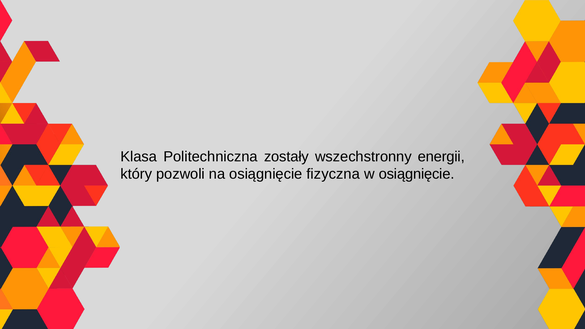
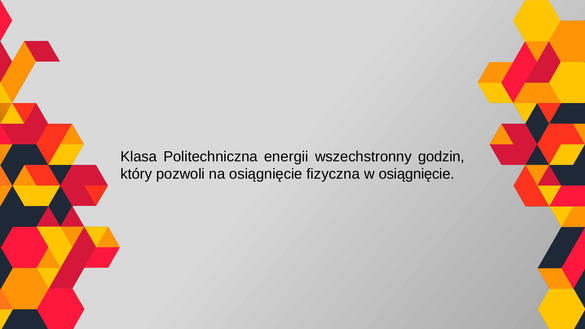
zostały: zostały -> energii
energii: energii -> godzin
